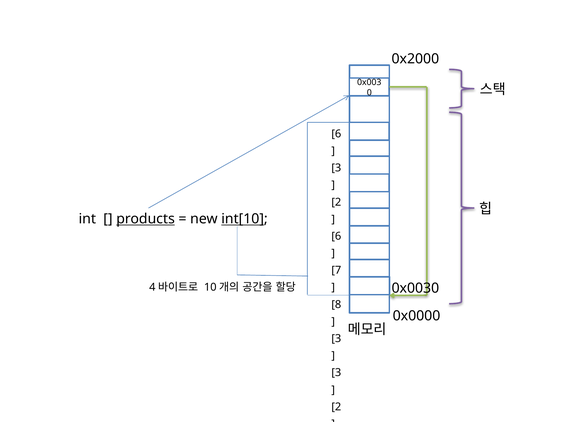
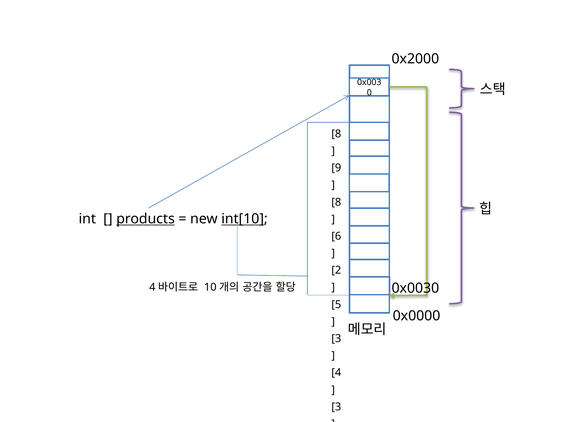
6 at (336, 134): 6 -> 8
3 at (336, 168): 3 -> 9
2 at (336, 202): 2 -> 8
7: 7 -> 2
8: 8 -> 5
3 at (336, 373): 3 -> 4
2 at (336, 407): 2 -> 3
